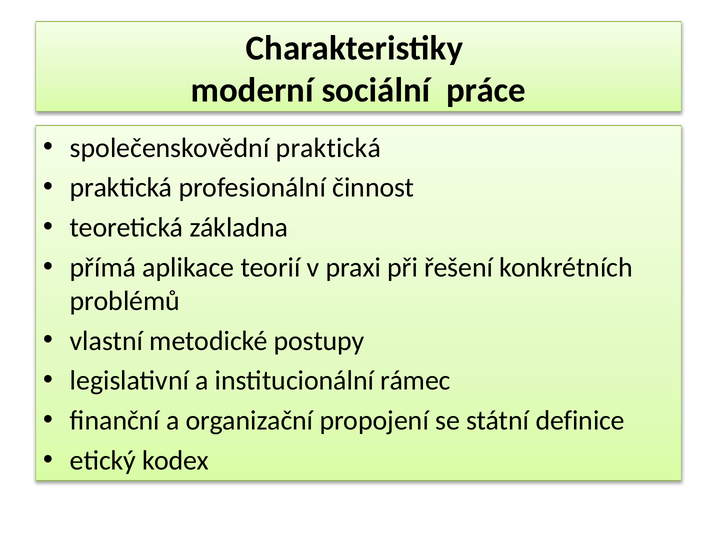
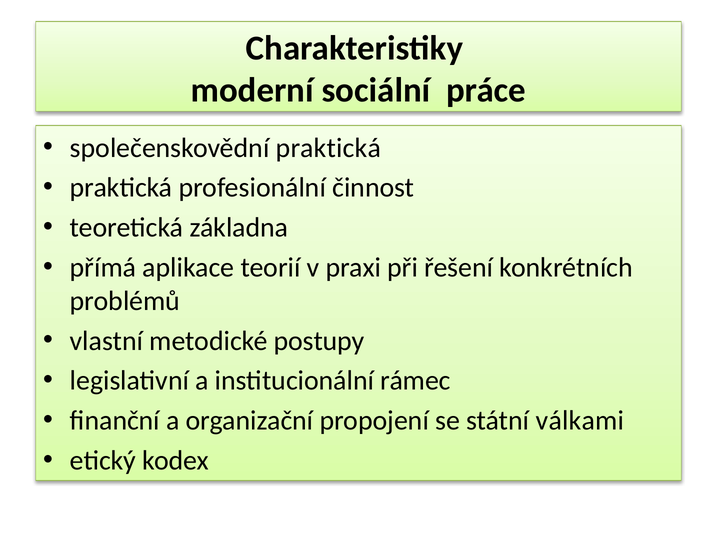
definice: definice -> válkami
